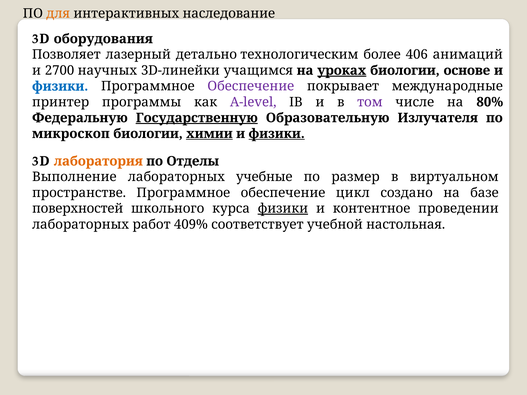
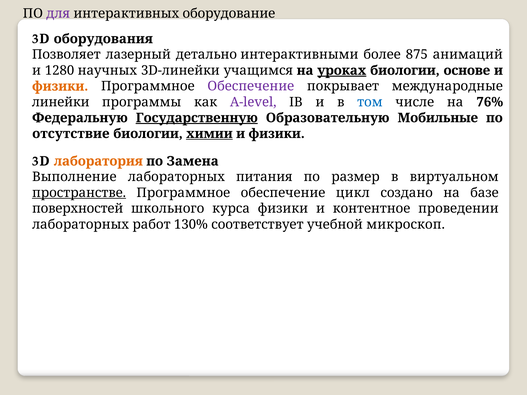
для colour: orange -> purple
наследование: наследование -> оборудование
технологическим: технологическим -> интерактивными
406: 406 -> 875
2700: 2700 -> 1280
физики at (60, 86) colour: blue -> orange
принтер: принтер -> линейки
том colour: purple -> blue
80%: 80% -> 76%
Излучателя: Излучателя -> Мобильные
микроскоп: микроскоп -> отсутствие
физики at (277, 134) underline: present -> none
Отделы: Отделы -> Замена
учебные: учебные -> питания
пространстве underline: none -> present
физики at (283, 209) underline: present -> none
409%: 409% -> 130%
настольная: настольная -> микроскоп
